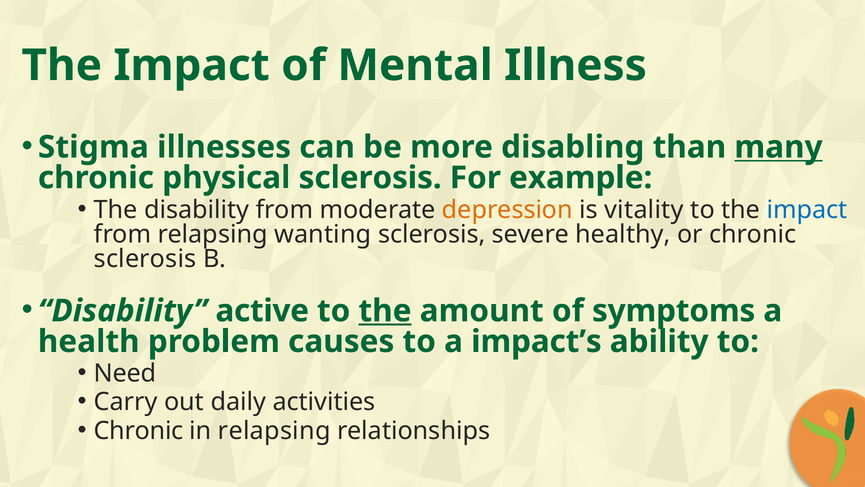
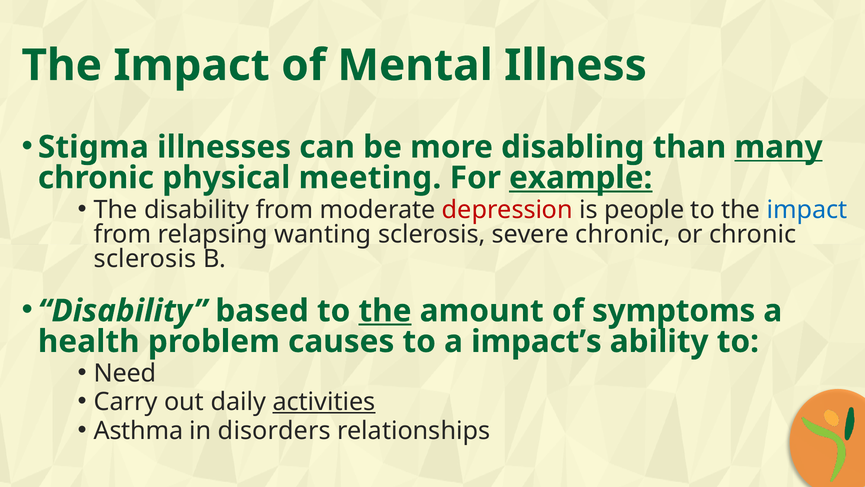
physical sclerosis: sclerosis -> meeting
example underline: none -> present
depression colour: orange -> red
vitality: vitality -> people
severe healthy: healthy -> chronic
active: active -> based
activities underline: none -> present
Chronic at (138, 430): Chronic -> Asthma
in relapsing: relapsing -> disorders
